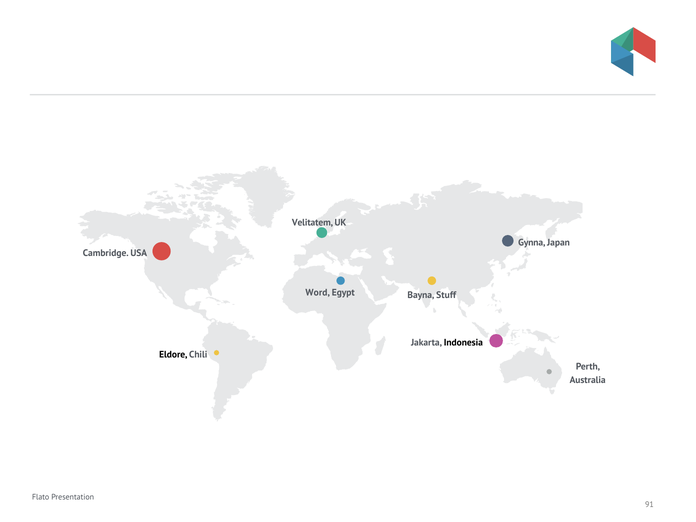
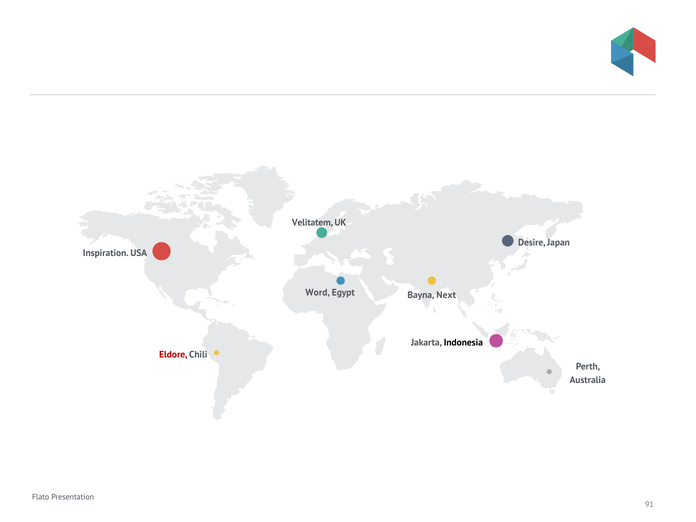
Gynna: Gynna -> Desire
Cambridge: Cambridge -> Inspiration
Stuff: Stuff -> Next
Eldore colour: black -> red
